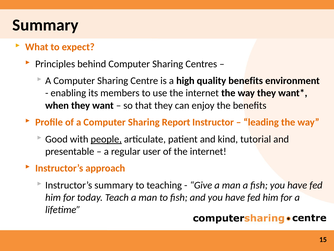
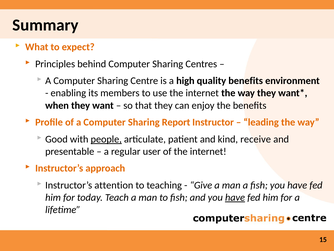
tutorial: tutorial -> receive
Instructor’s summary: summary -> attention
have at (235, 197) underline: none -> present
